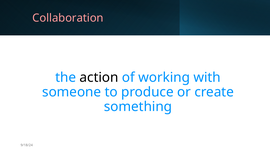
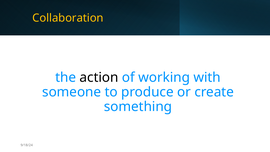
Collaboration at (68, 18) colour: pink -> yellow
